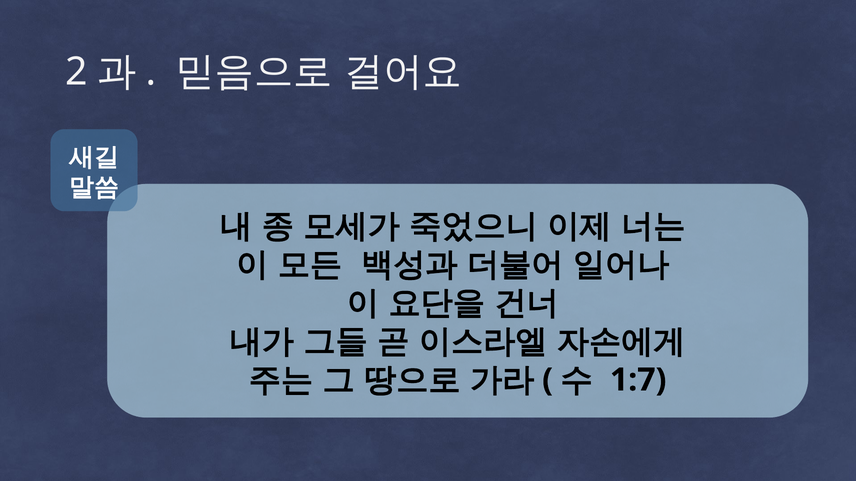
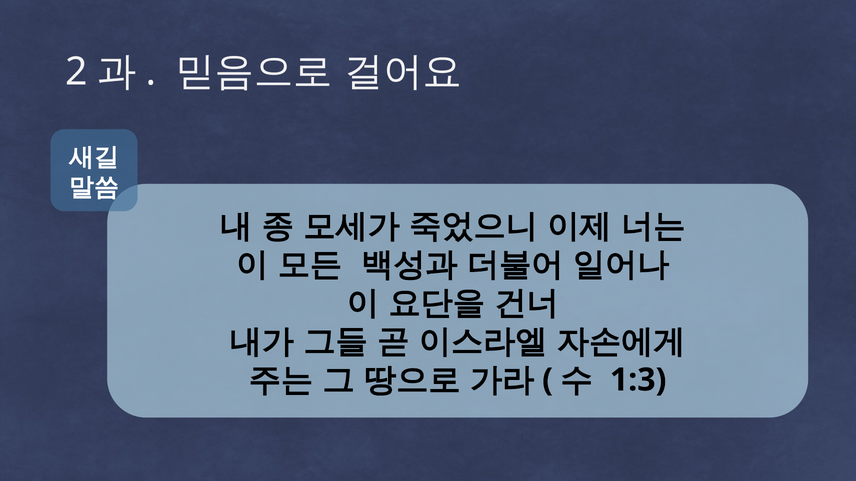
1:7: 1:7 -> 1:3
